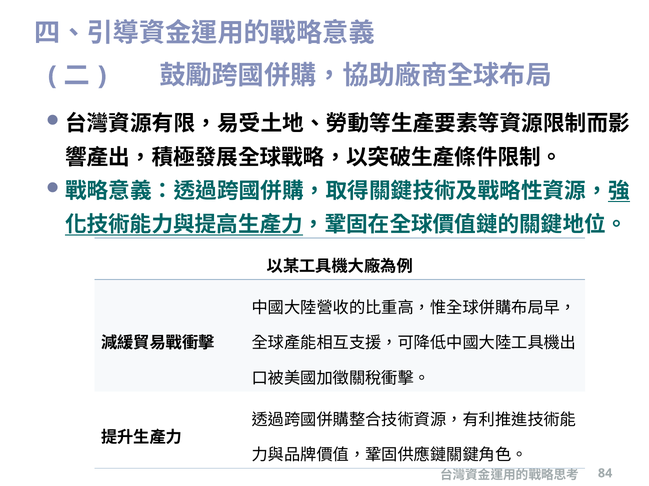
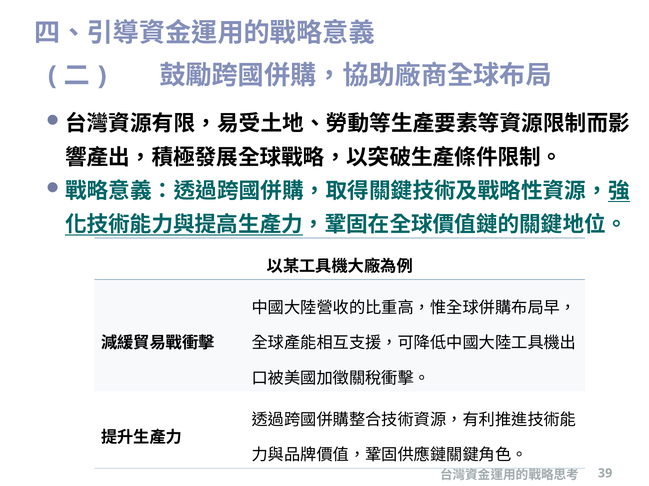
84: 84 -> 39
